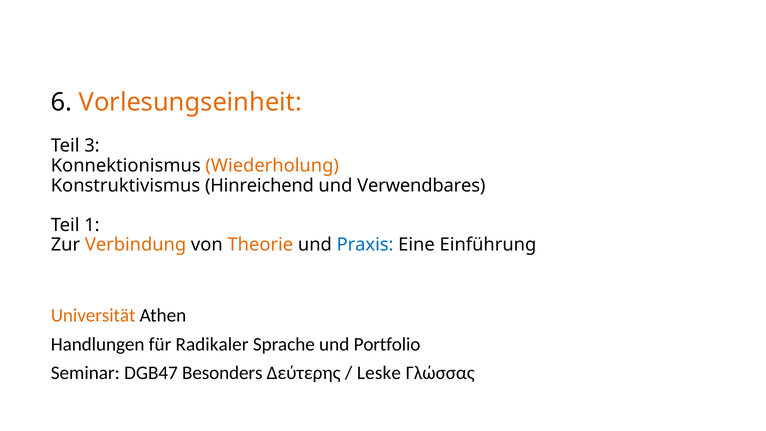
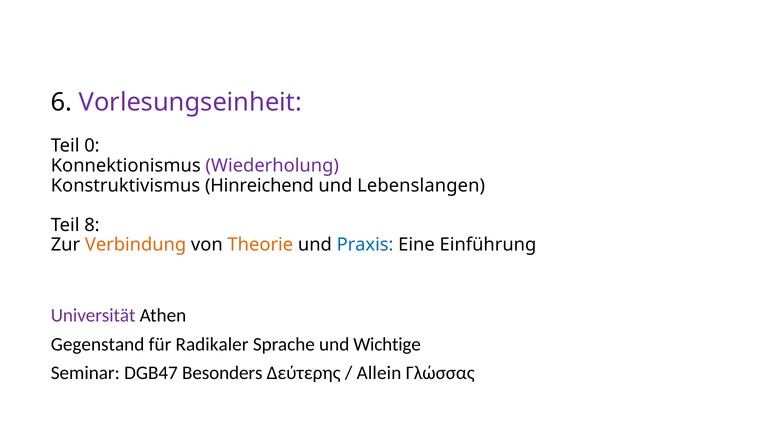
Vorlesungseinheit colour: orange -> purple
3: 3 -> 0
Wiederholung colour: orange -> purple
Verwendbares: Verwendbares -> Lebenslangen
1: 1 -> 8
Universität colour: orange -> purple
Handlungen: Handlungen -> Gegenstand
Portfolio: Portfolio -> Wichtige
Leske: Leske -> Allein
